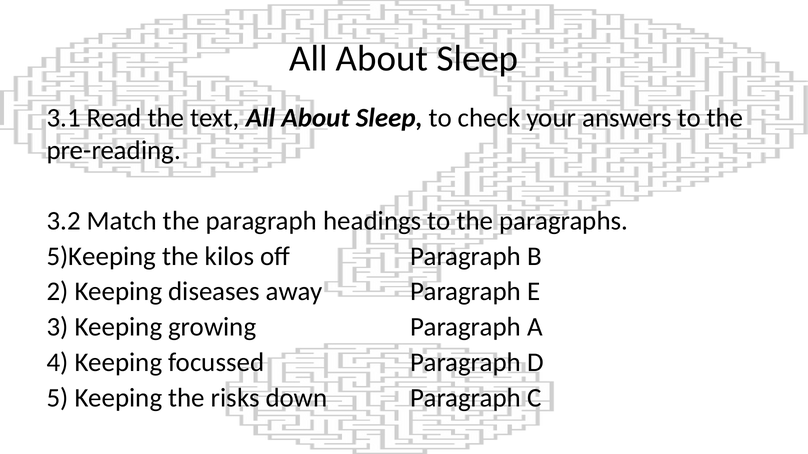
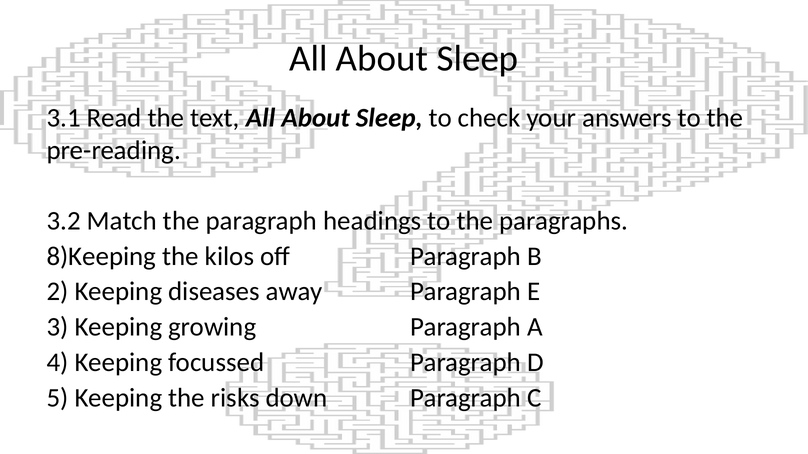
5)Keeping: 5)Keeping -> 8)Keeping
